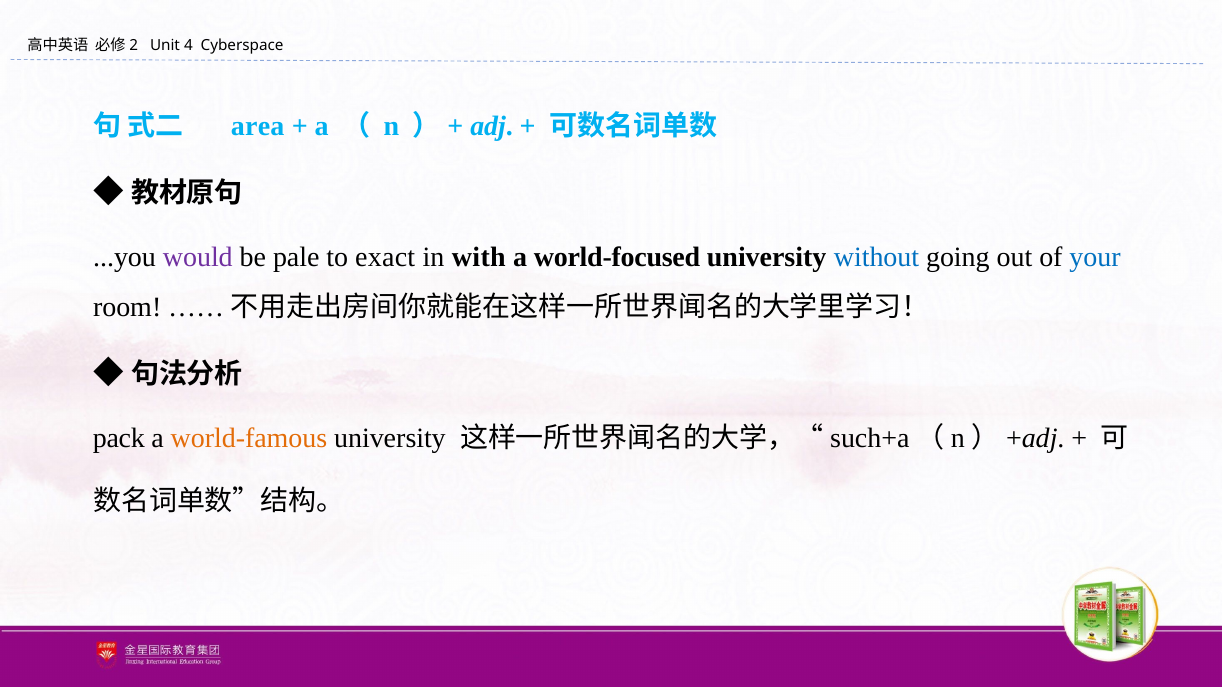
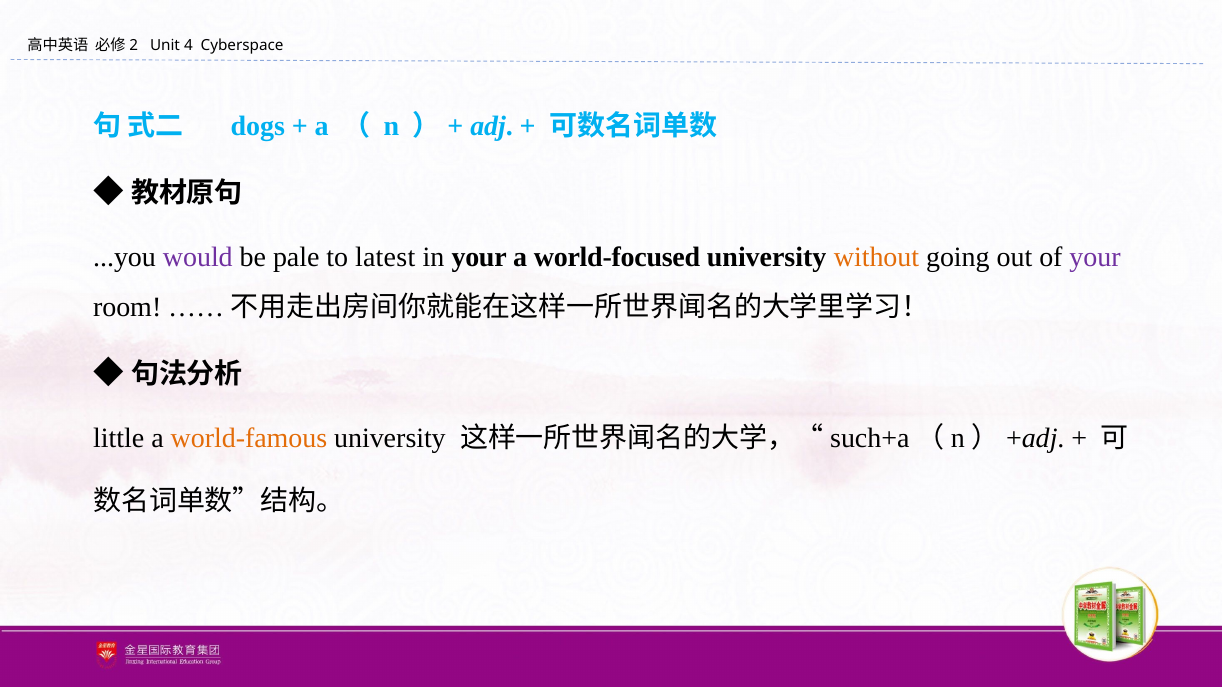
area: area -> dogs
exact: exact -> latest
in with: with -> your
without colour: blue -> orange
your at (1095, 257) colour: blue -> purple
pack: pack -> little
